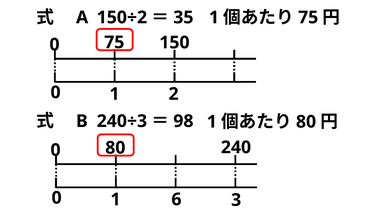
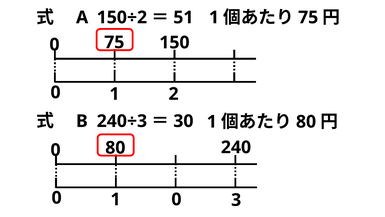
35: 35 -> 51
98: 98 -> 30
1 6: 6 -> 0
